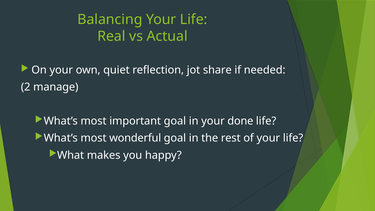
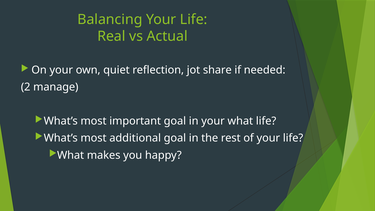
your done: done -> what
wonderful: wonderful -> additional
